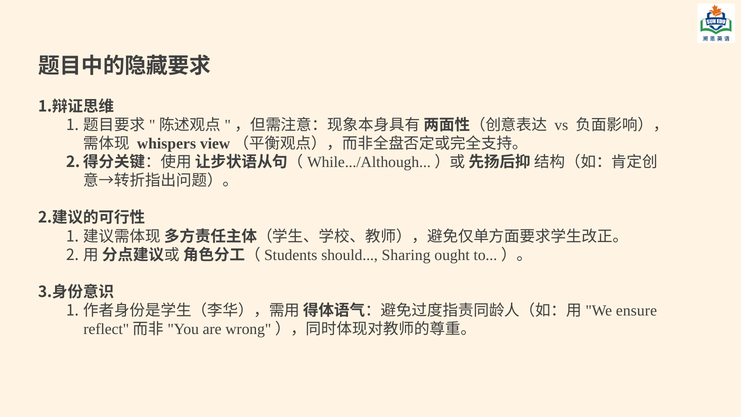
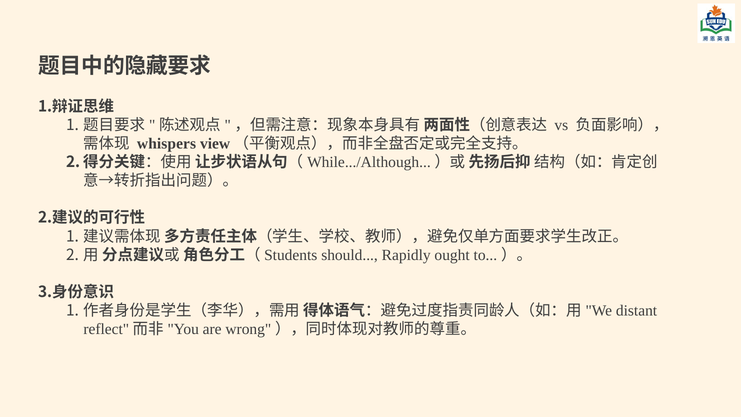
Sharing: Sharing -> Rapidly
ensure: ensure -> distant
